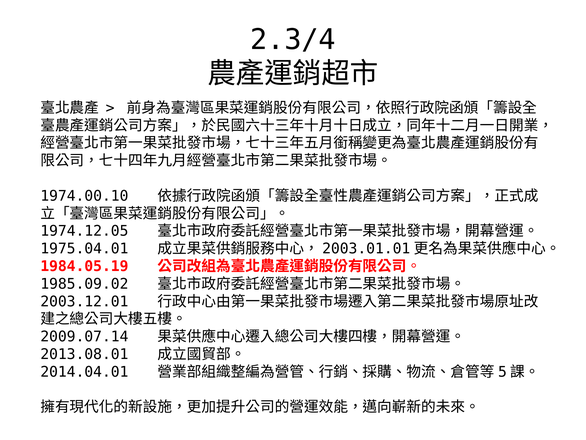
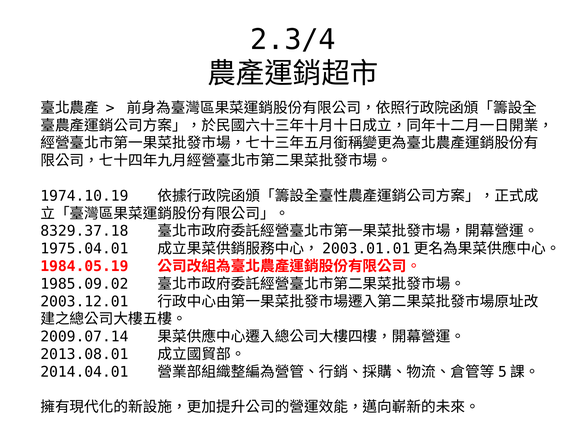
1974.00.10: 1974.00.10 -> 1974.10.19
1974.12.05: 1974.12.05 -> 8329.37.18
